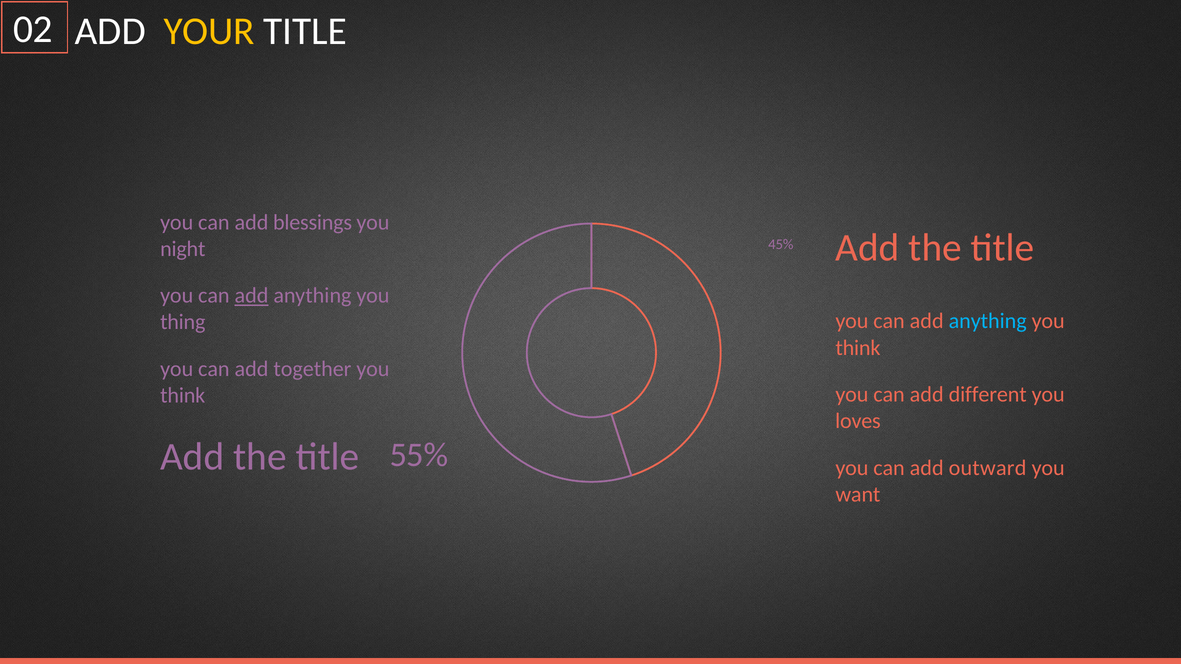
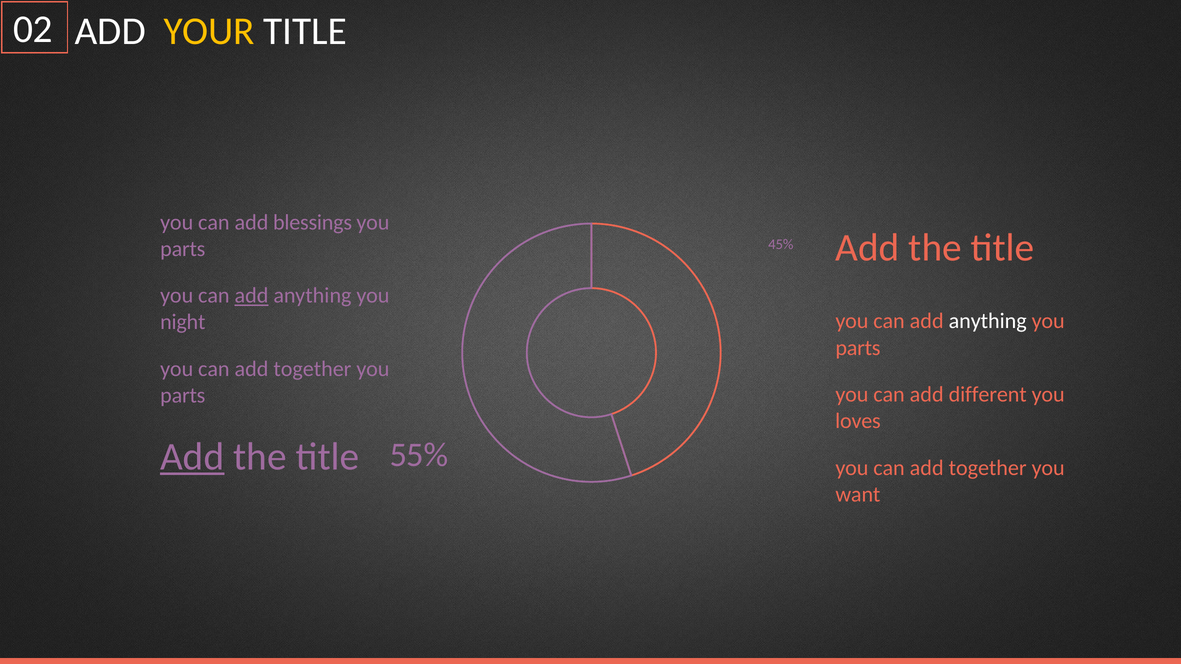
night at (183, 249): night -> parts
anything at (988, 321) colour: light blue -> white
thing: thing -> night
think at (858, 348): think -> parts
think at (183, 396): think -> parts
Add at (192, 457) underline: none -> present
outward at (988, 468): outward -> together
